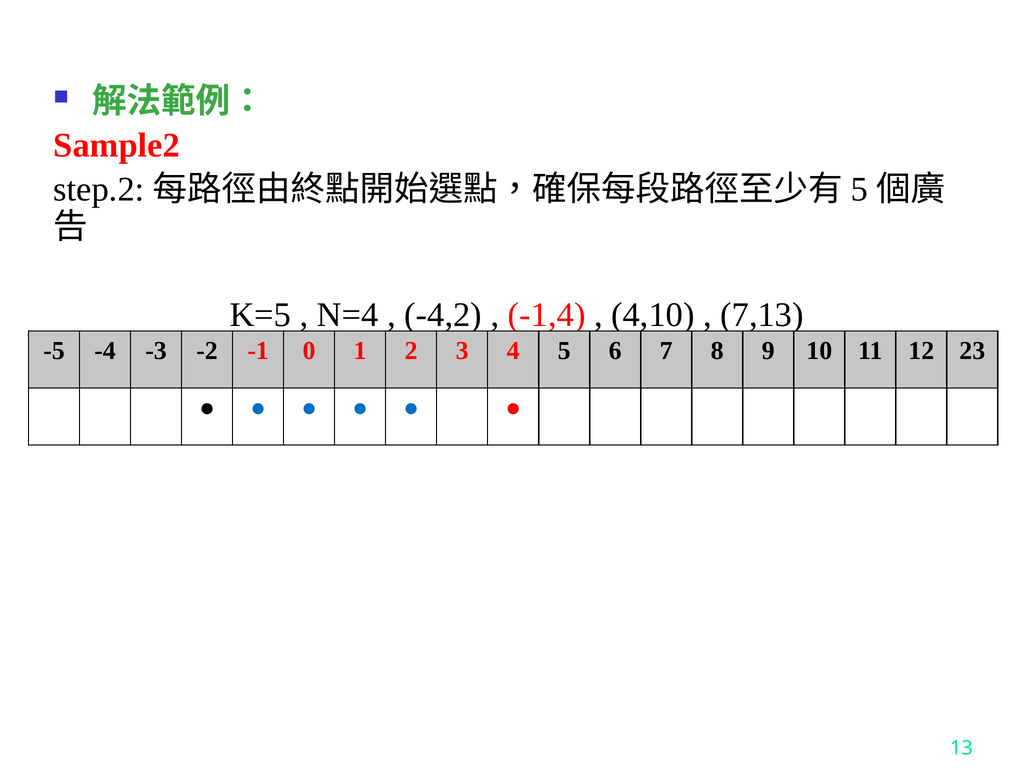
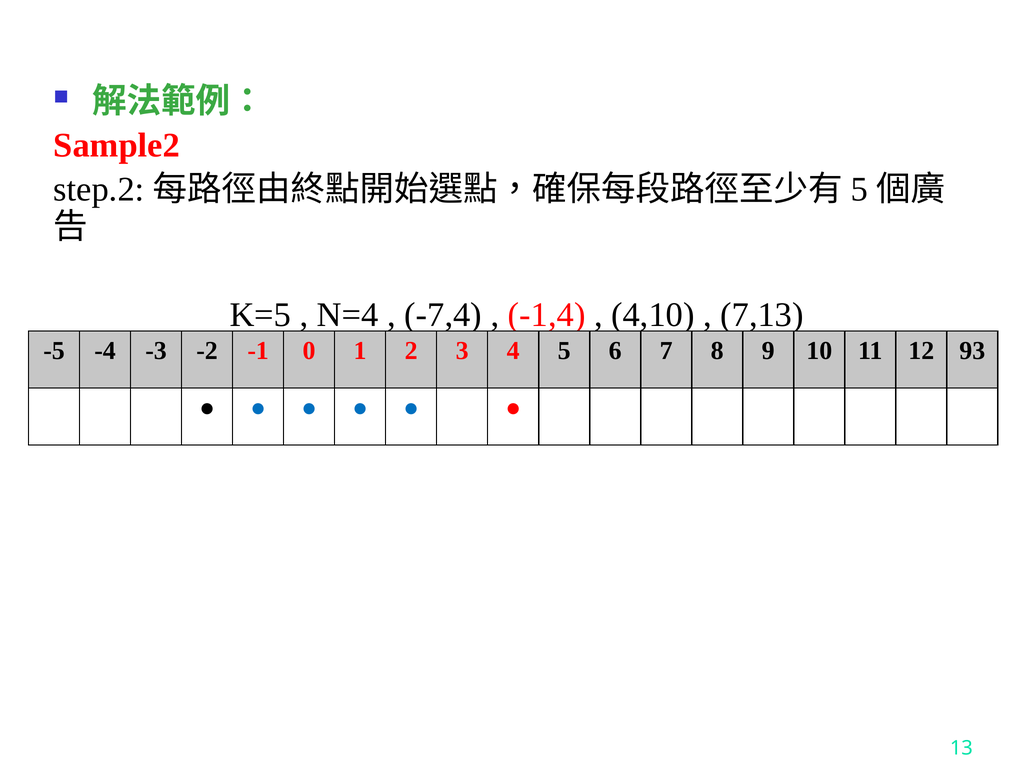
-4,2: -4,2 -> -7,4
23: 23 -> 93
